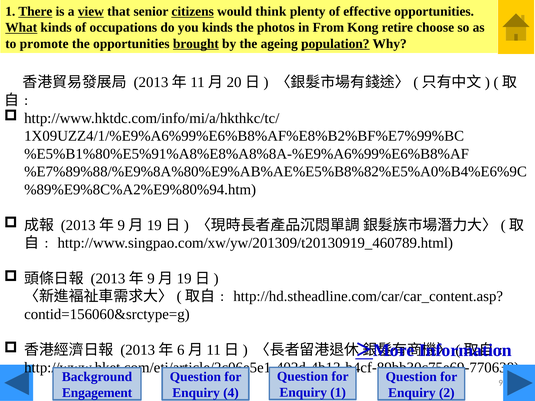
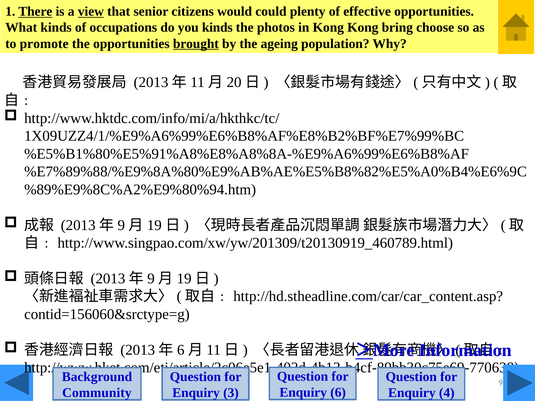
citizens underline: present -> none
think: think -> could
What underline: present -> none
in From: From -> Kong
retire: retire -> bring
population underline: present -> none
Enquiry 1: 1 -> 6
Engagement: Engagement -> Community
4: 4 -> 3
2: 2 -> 4
